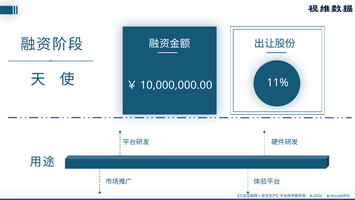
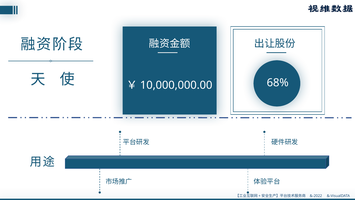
11%: 11% -> 68%
